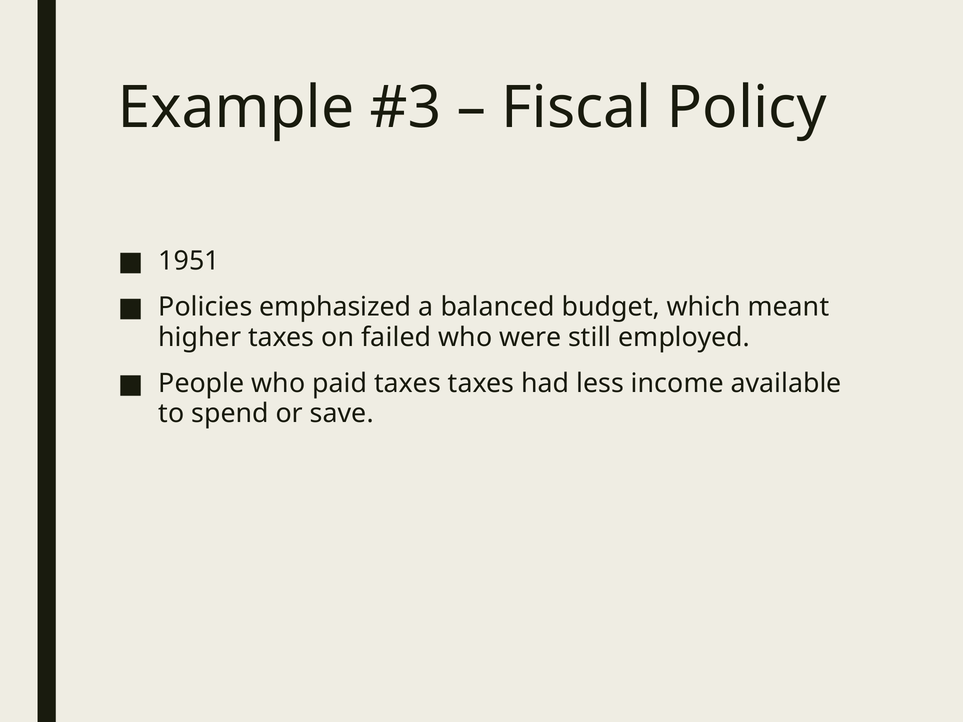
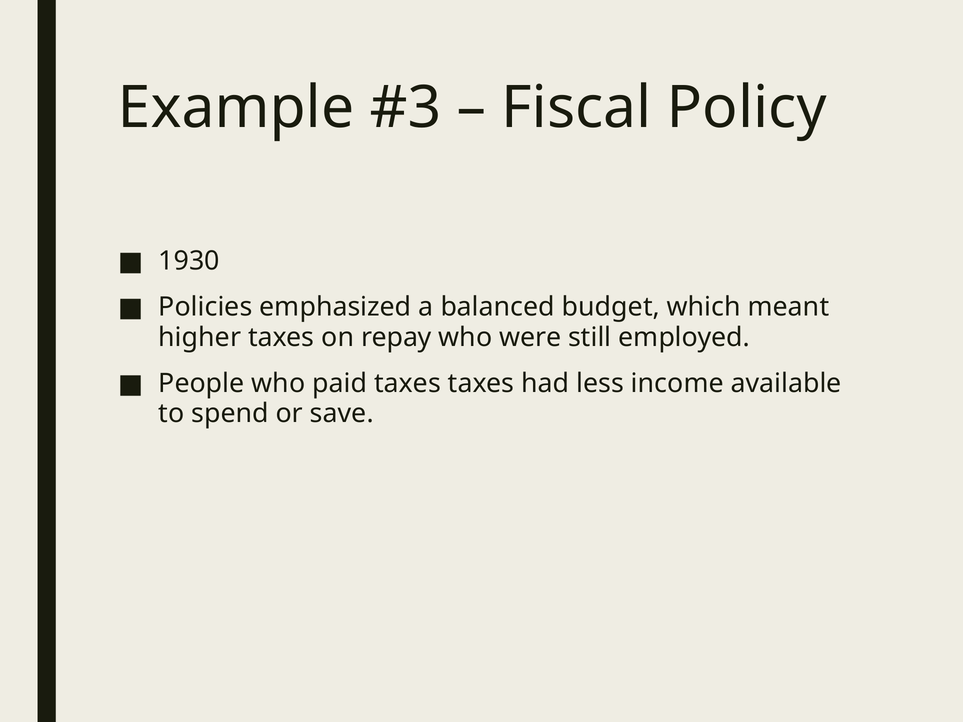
1951: 1951 -> 1930
failed: failed -> repay
